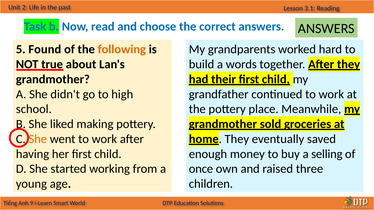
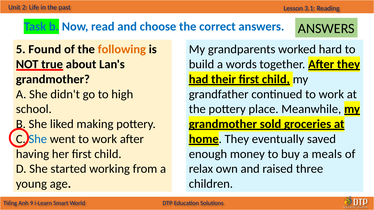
She at (38, 139) colour: orange -> blue
selling: selling -> meals
once: once -> relax
